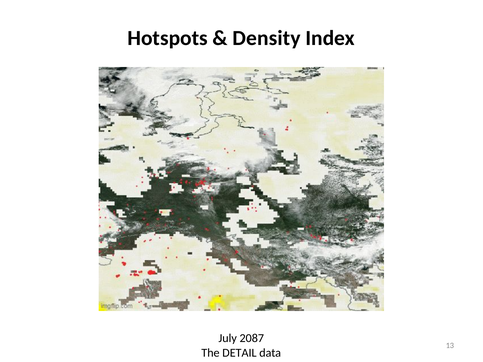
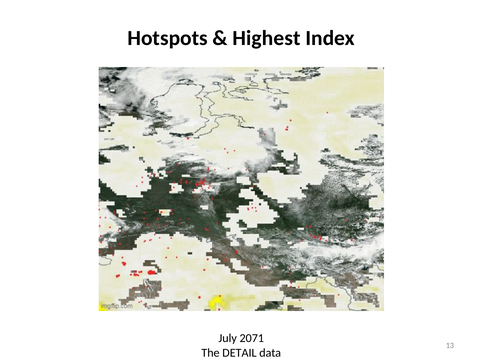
Density: Density -> Highest
2087: 2087 -> 2071
